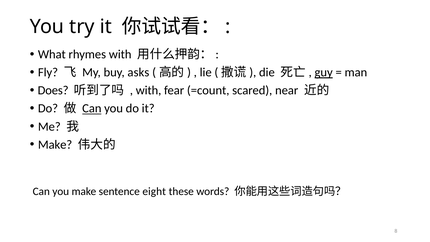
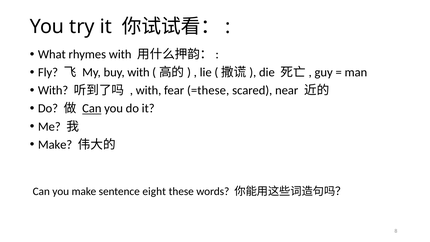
buy asks: asks -> with
guy underline: present -> none
Does at (53, 90): Does -> With
=count: =count -> =these
